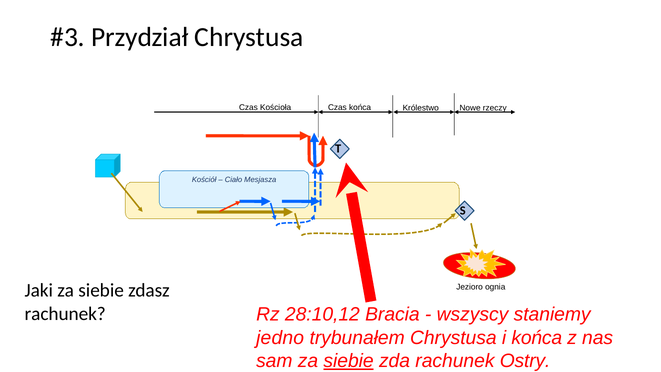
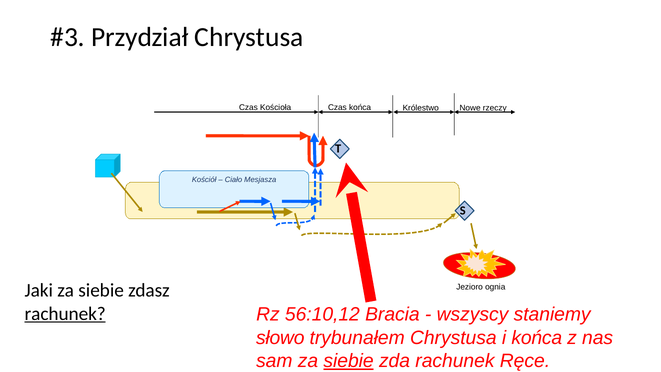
28:10,12: 28:10,12 -> 56:10,12
rachunek at (65, 314) underline: none -> present
jedno: jedno -> słowo
Ostry: Ostry -> Ręce
